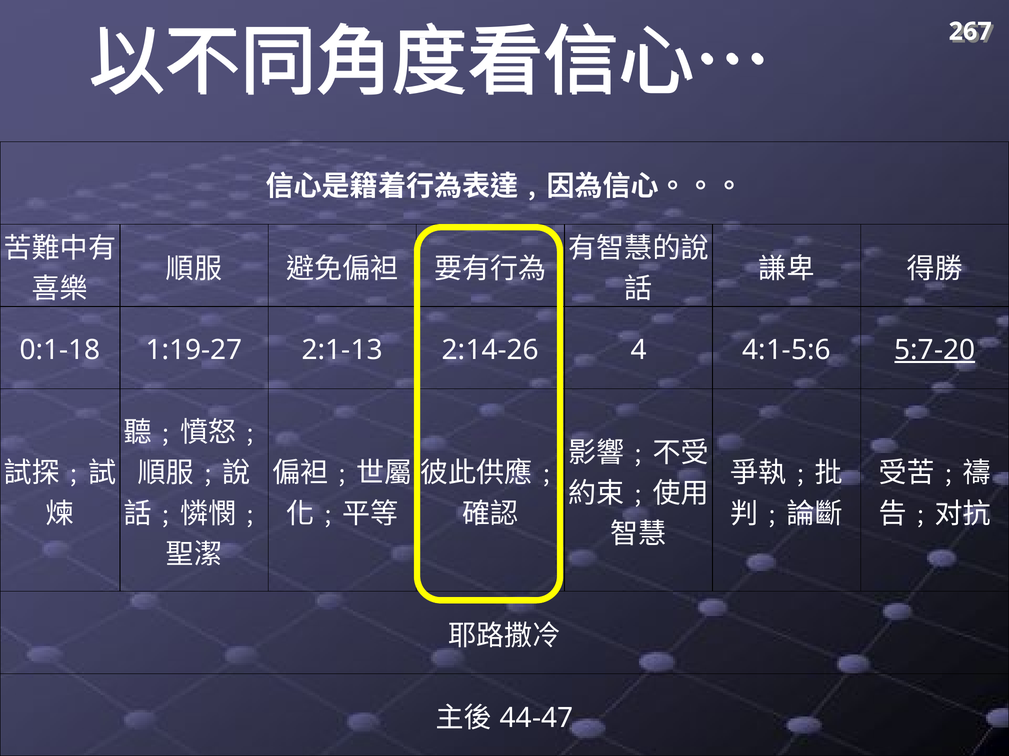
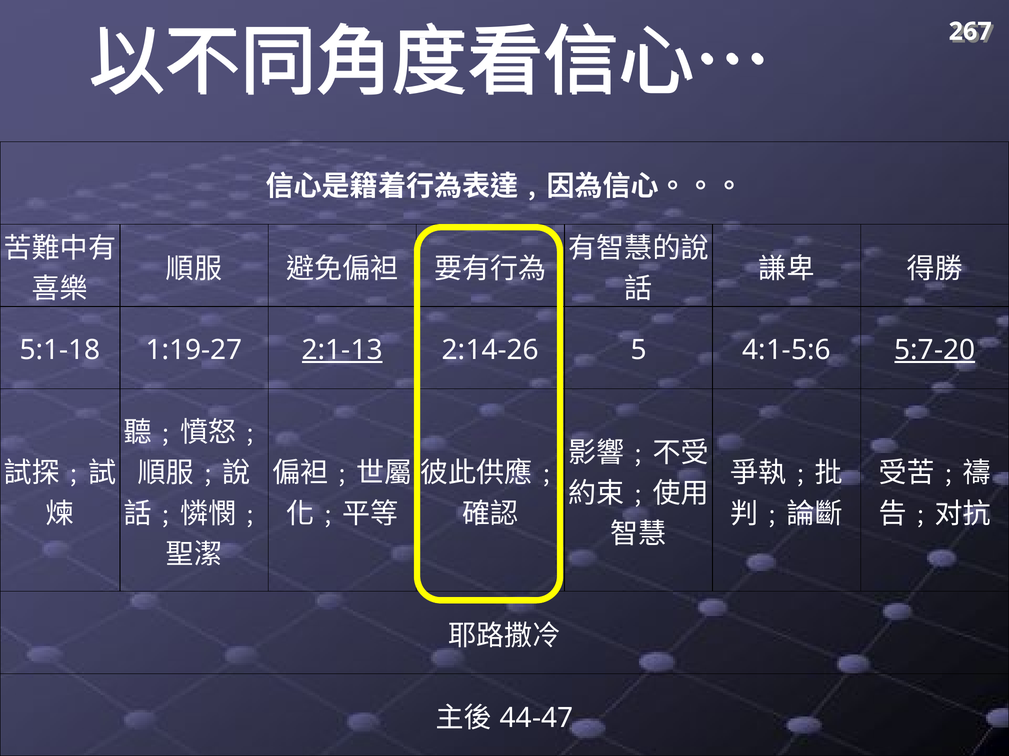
0:1-18: 0:1-18 -> 5:1-18
2:1-13 underline: none -> present
4: 4 -> 5
